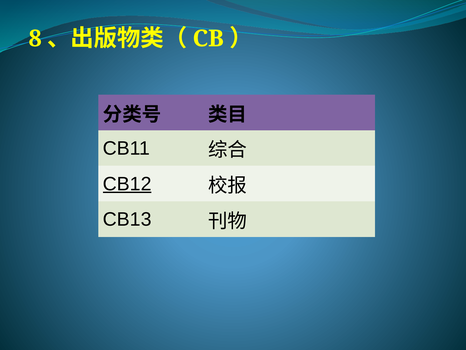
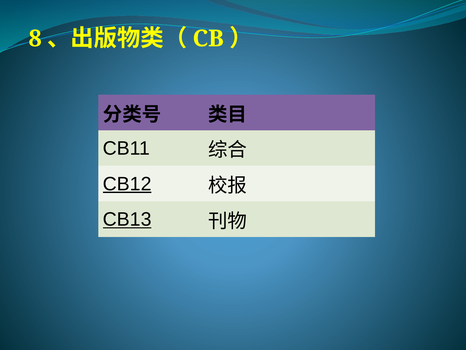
CB13 underline: none -> present
